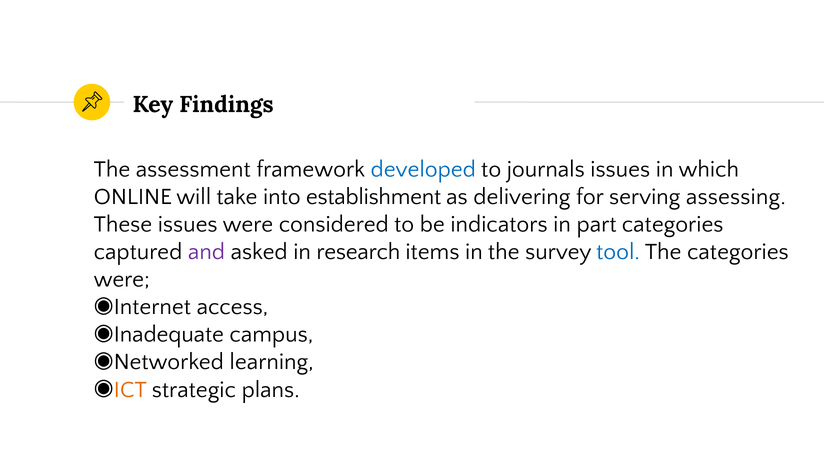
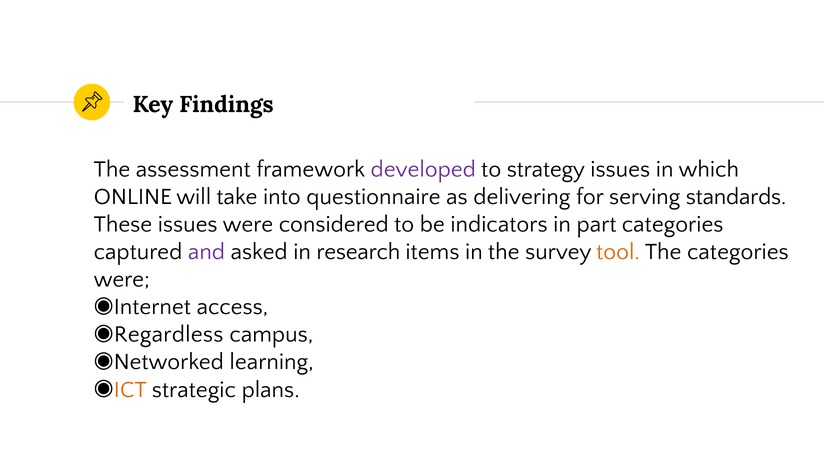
developed colour: blue -> purple
journals: journals -> strategy
establishment: establishment -> questionnaire
assessing: assessing -> standards
tool colour: blue -> orange
Inadequate: Inadequate -> Regardless
